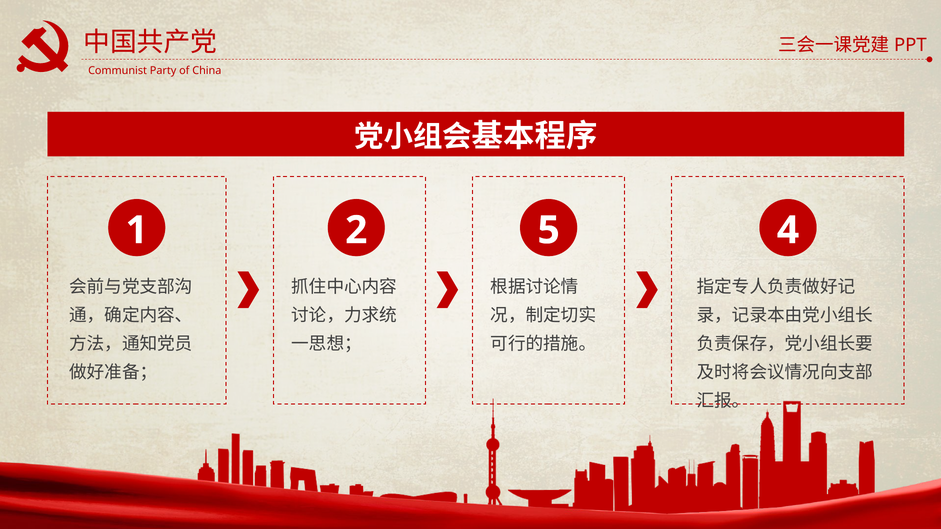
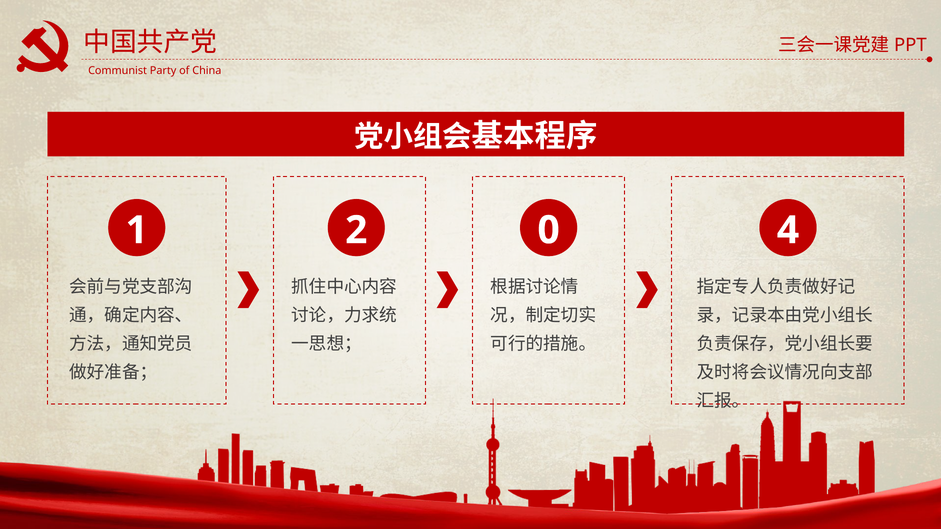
5: 5 -> 0
